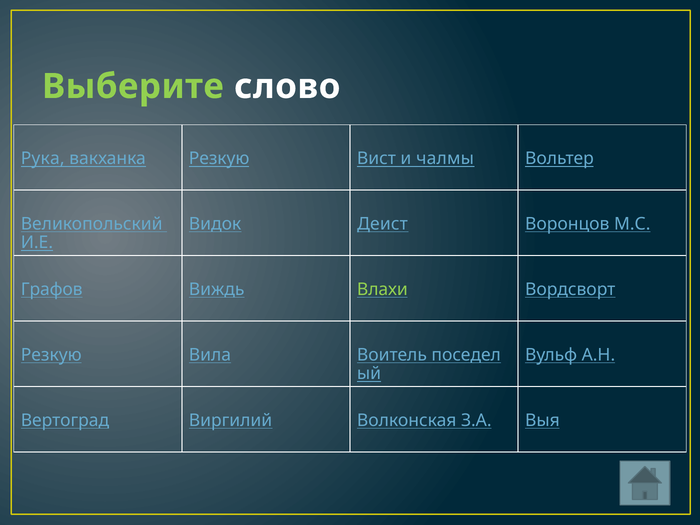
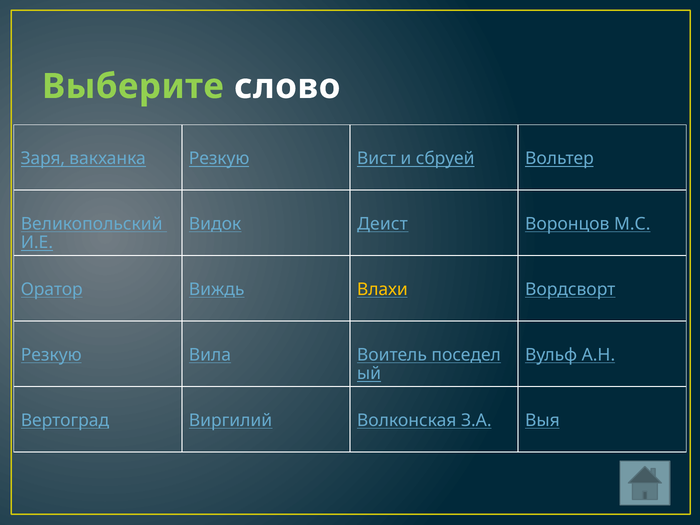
Рука: Рука -> Заря
чалмы: чалмы -> сбруей
Графов: Графов -> Оратор
Влахи colour: light green -> yellow
